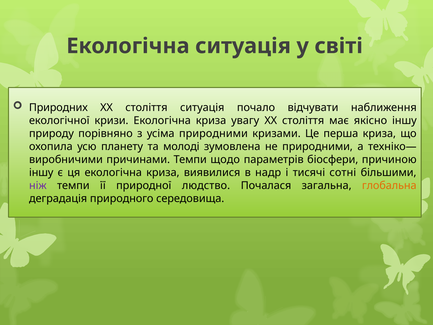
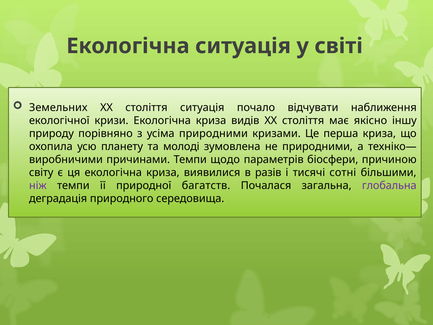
Природних: Природних -> Земельних
увагу: увагу -> видів
іншу at (41, 172): іншу -> світу
надр: надр -> разів
людство: людство -> багатств
глобальна colour: orange -> purple
